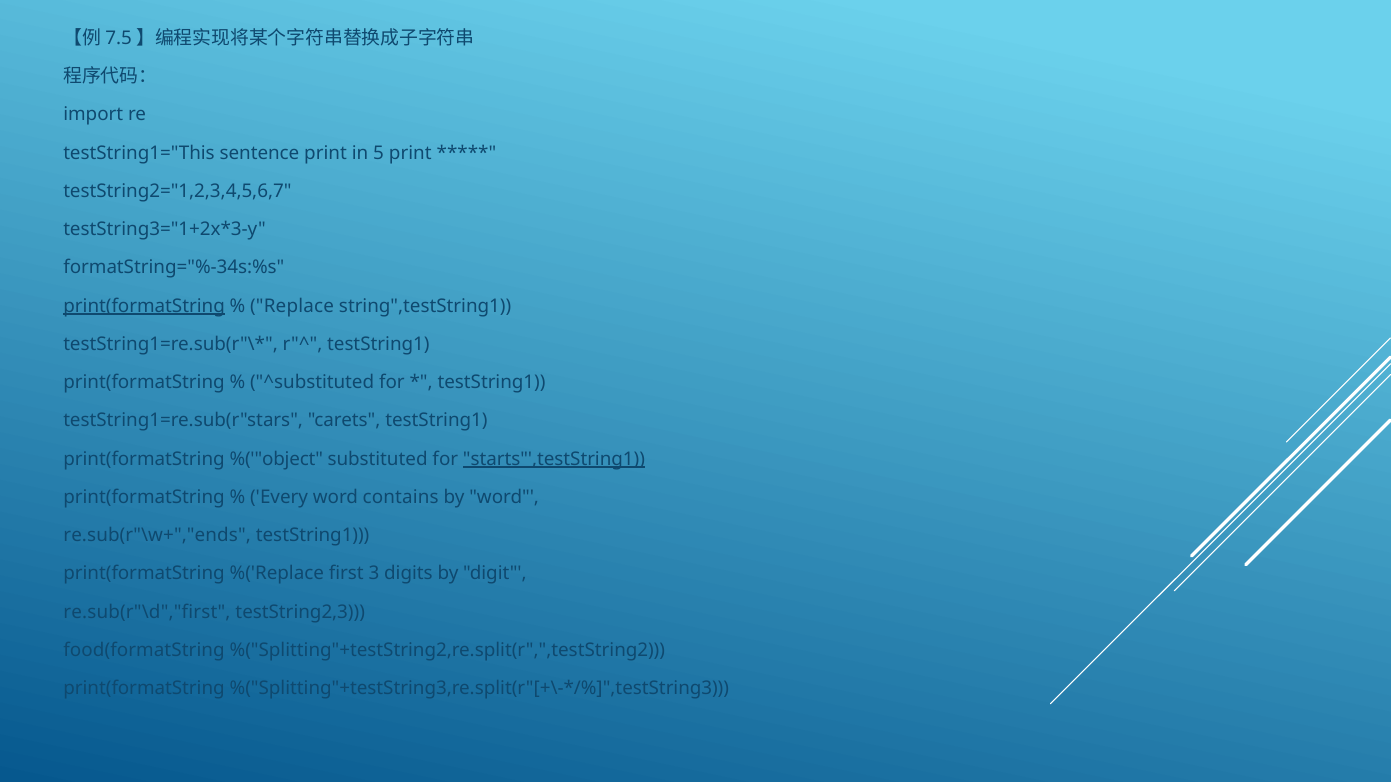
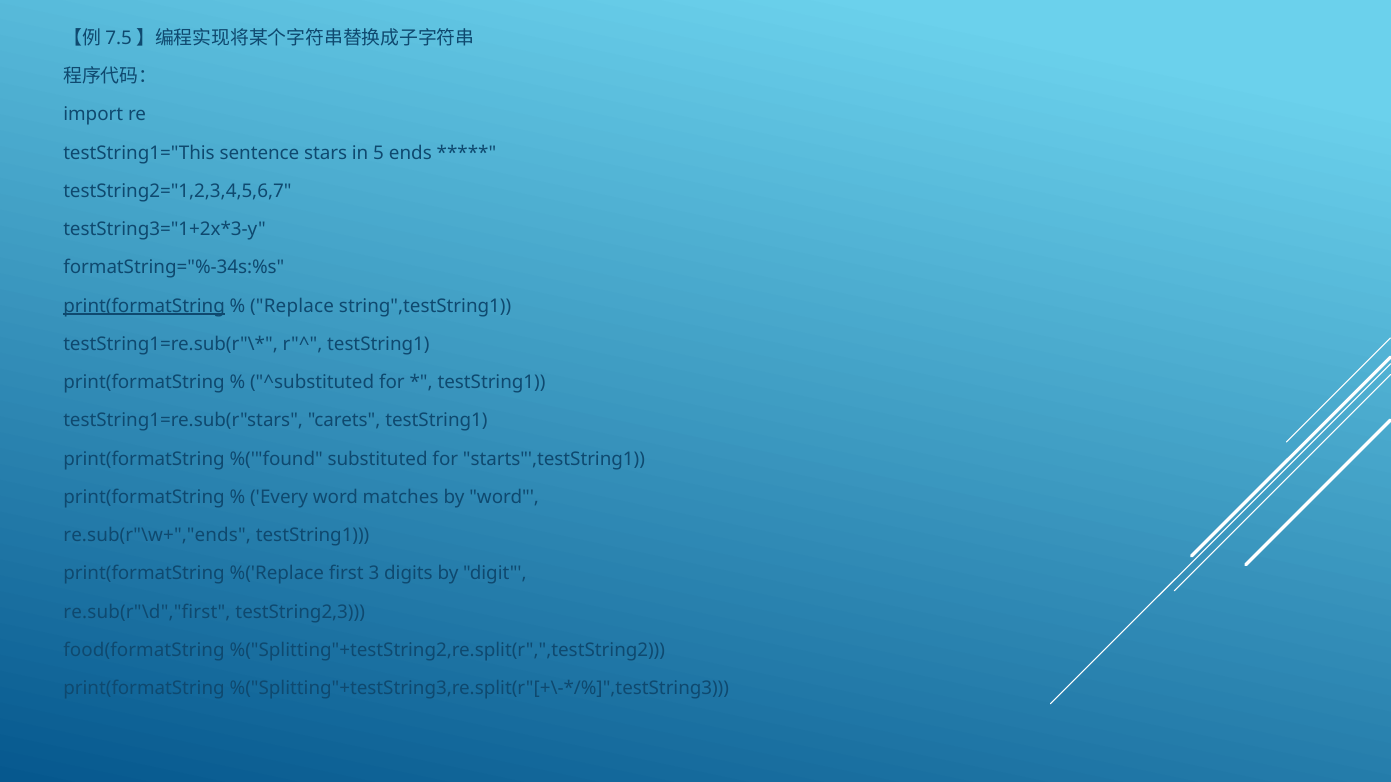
sentence print: print -> stars
5 print: print -> ends
%('"object: %('"object -> %('"found
starts"',testString1 underline: present -> none
contains: contains -> matches
